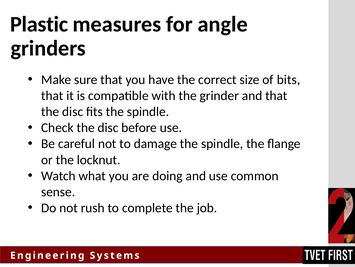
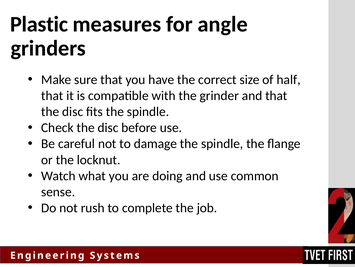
bits: bits -> half
